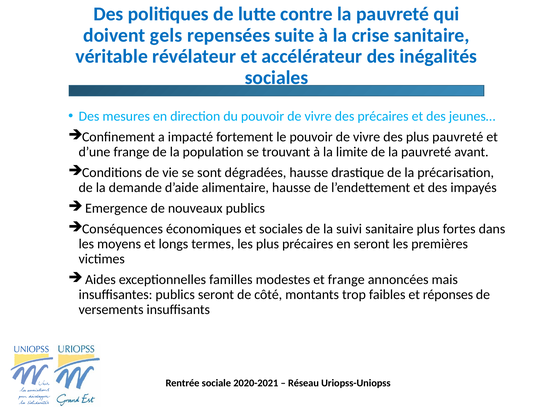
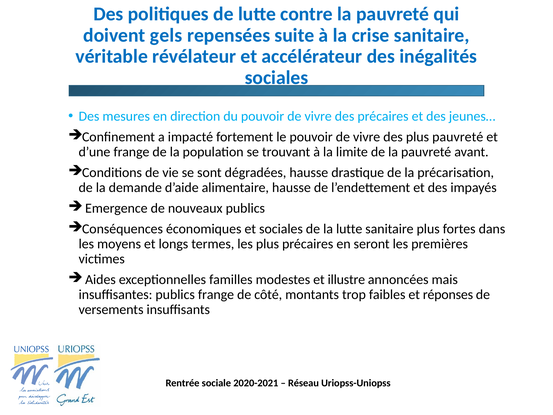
la suivi: suivi -> lutte
et frange: frange -> illustre
publics seront: seront -> frange
